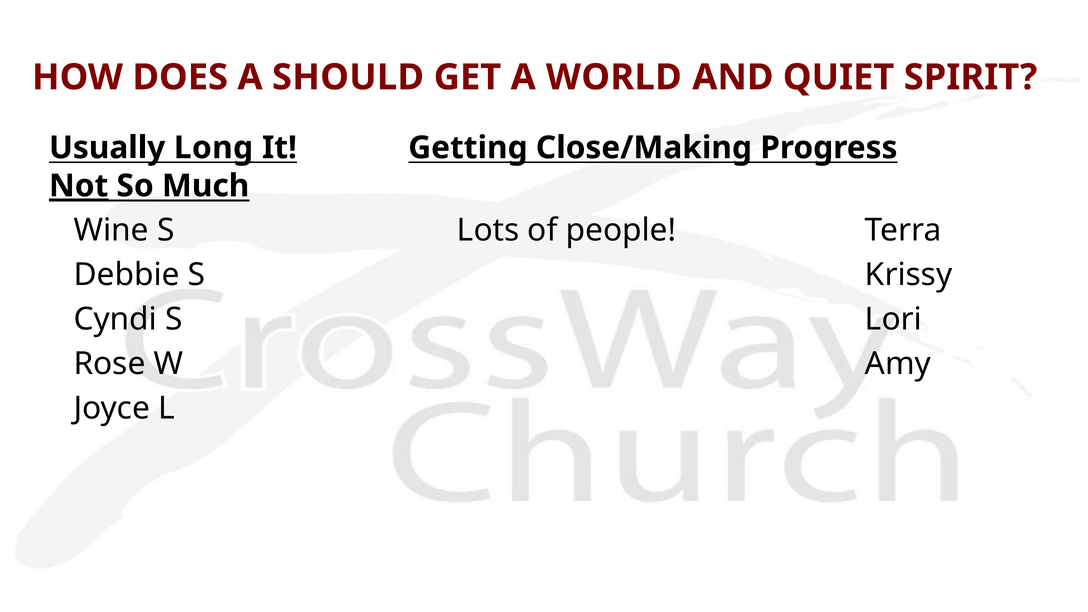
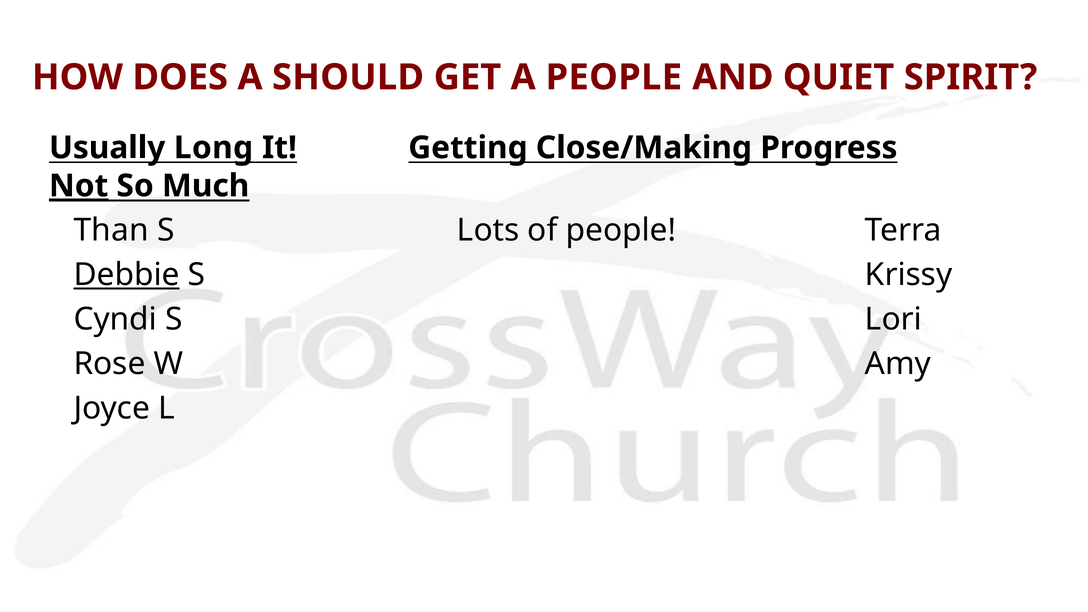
A WORLD: WORLD -> PEOPLE
Wine: Wine -> Than
Debbie underline: none -> present
